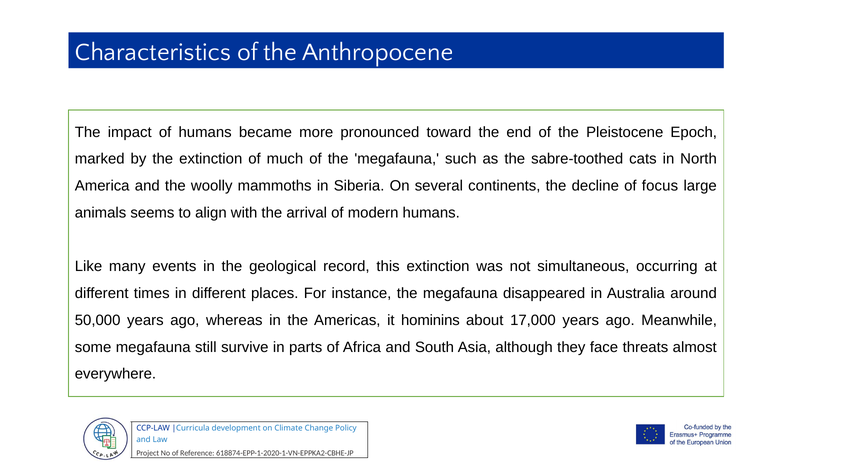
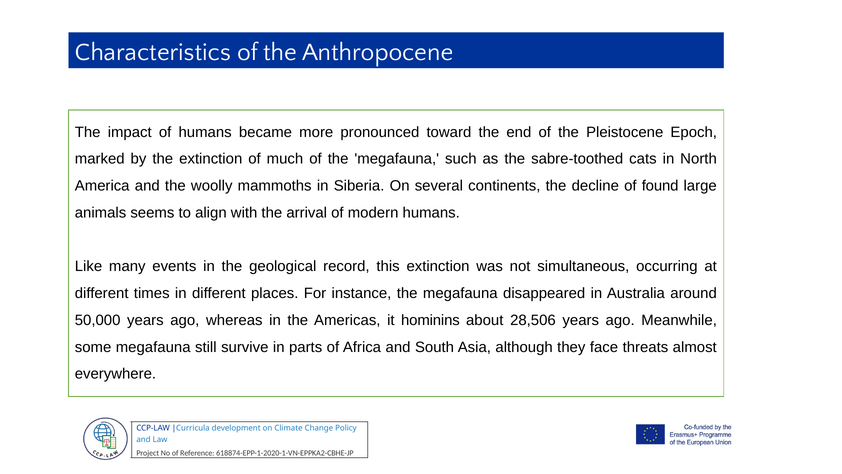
focus: focus -> found
17,000: 17,000 -> 28,506
